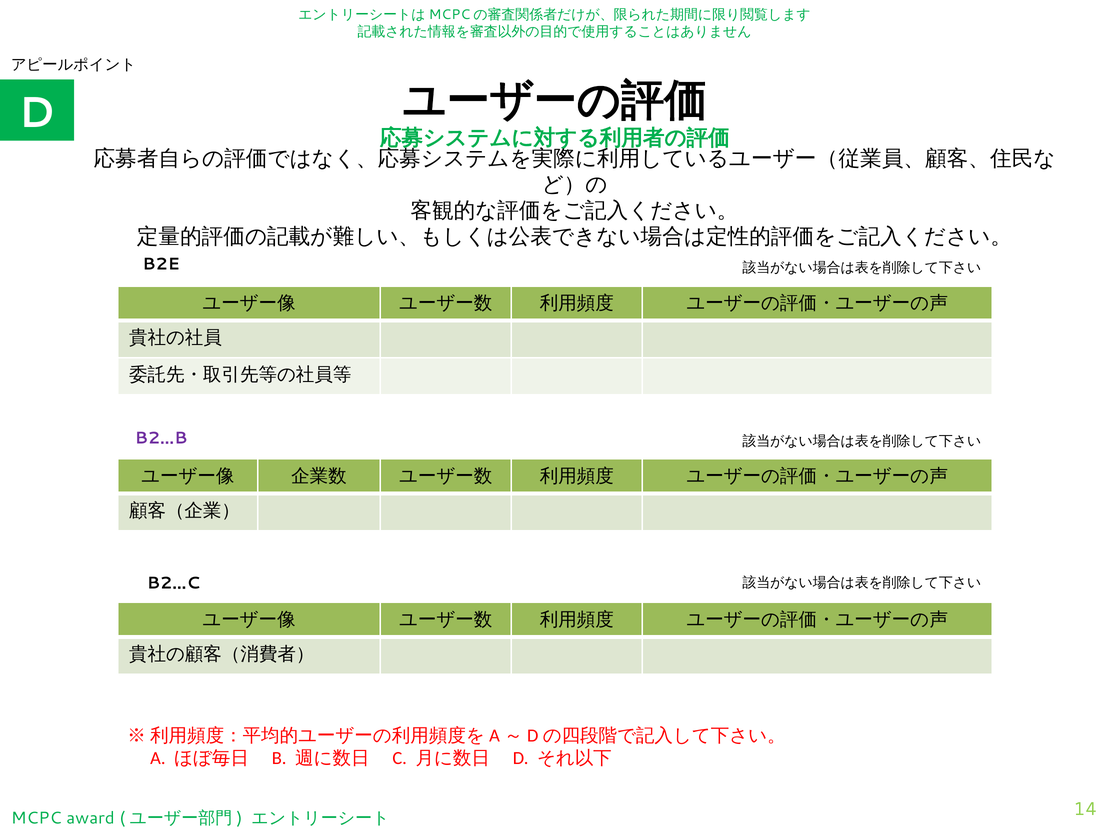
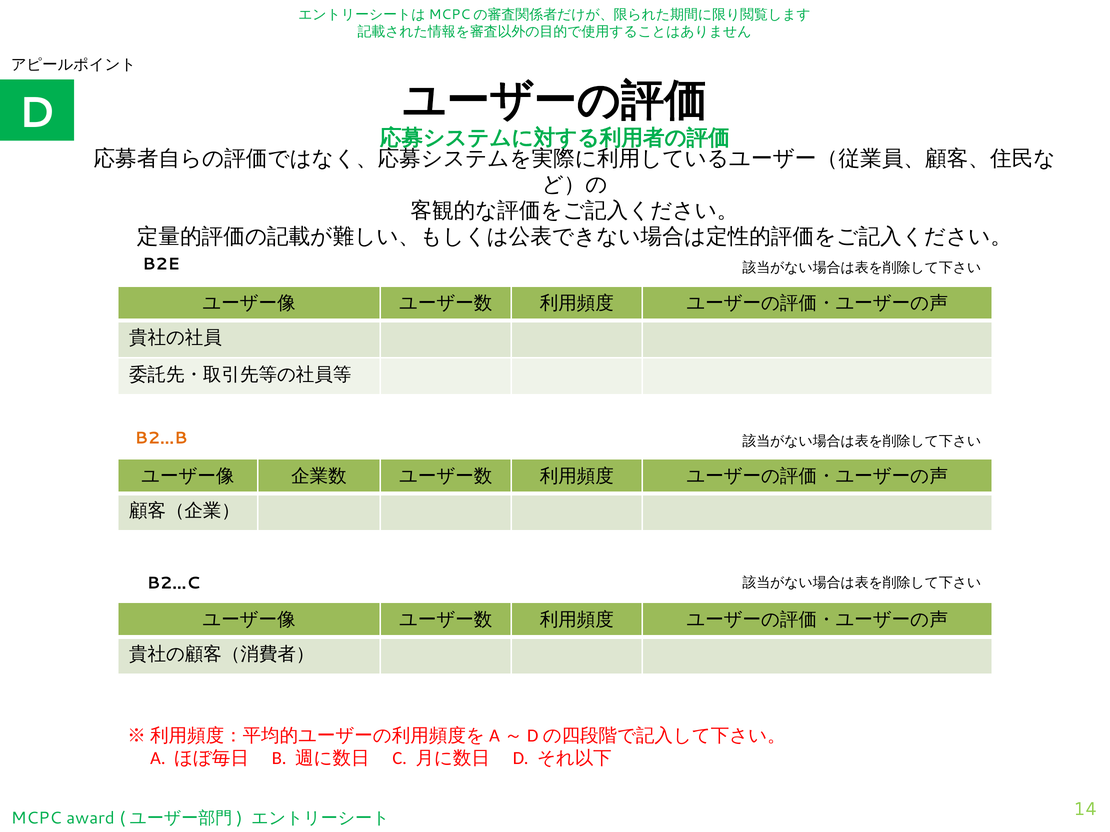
B2…B colour: purple -> orange
